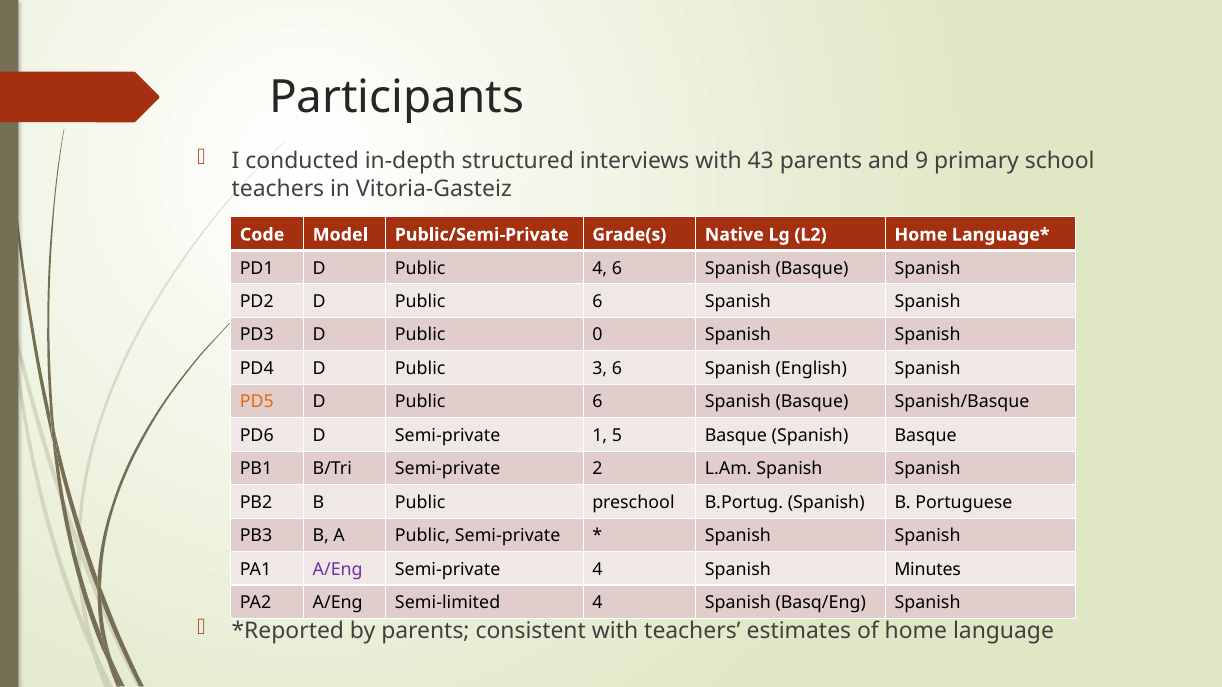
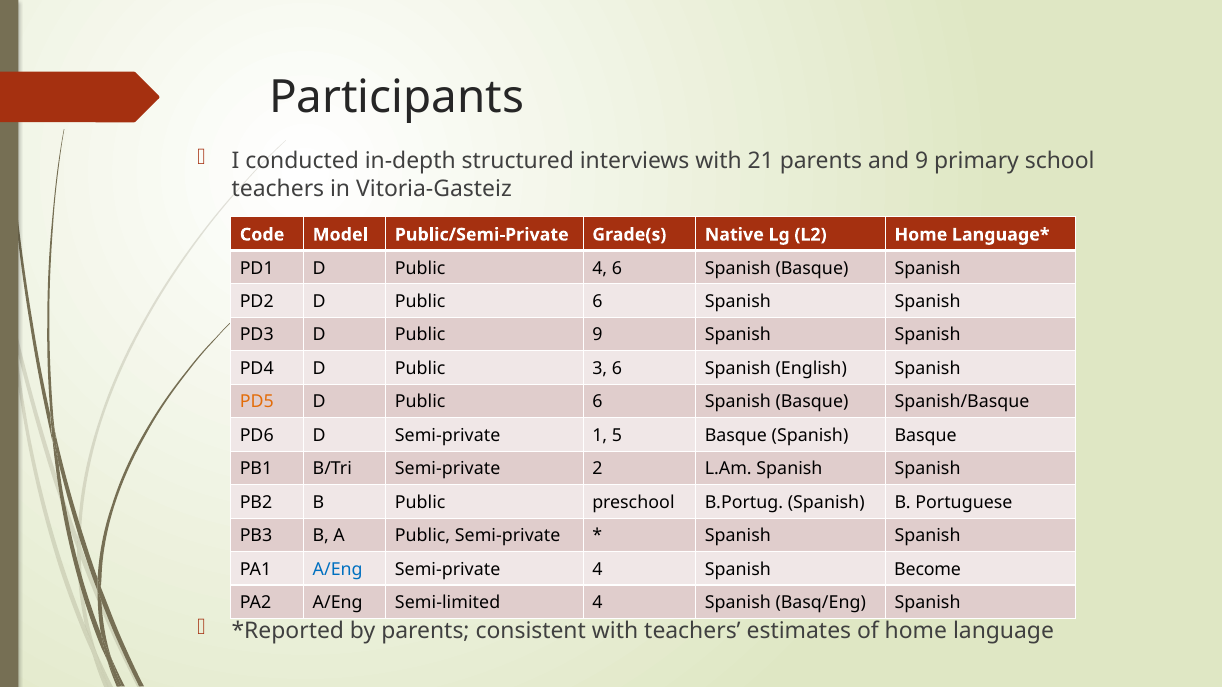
43: 43 -> 21
Public 0: 0 -> 9
A/Eng at (338, 570) colour: purple -> blue
Minutes: Minutes -> Become
